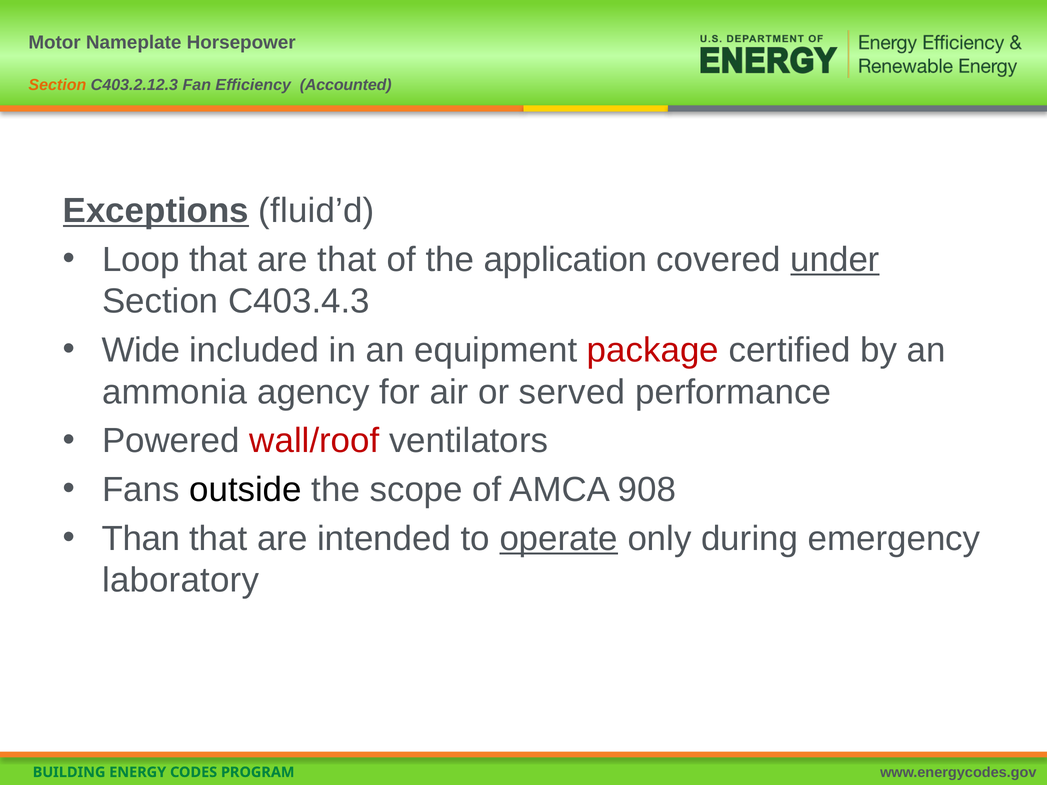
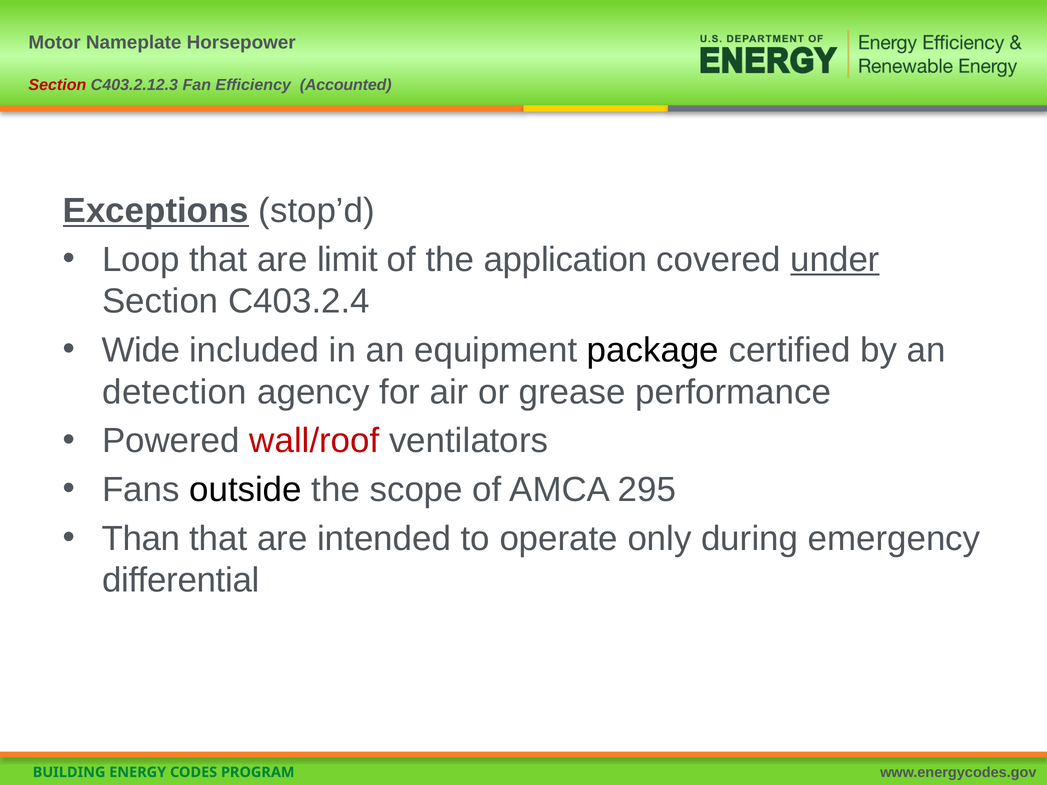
Section at (57, 85) colour: orange -> red
fluid’d: fluid’d -> stop’d
are that: that -> limit
C403.4.3: C403.4.3 -> C403.2.4
package colour: red -> black
ammonia: ammonia -> detection
served: served -> grease
908: 908 -> 295
operate underline: present -> none
laboratory: laboratory -> differential
